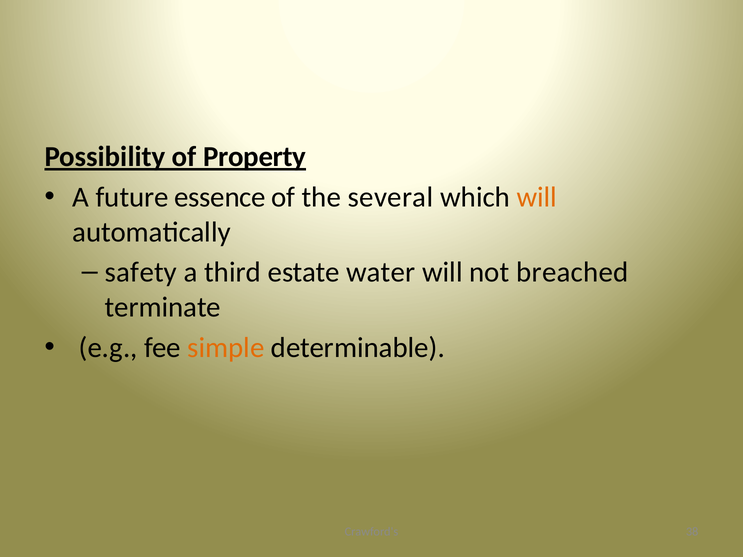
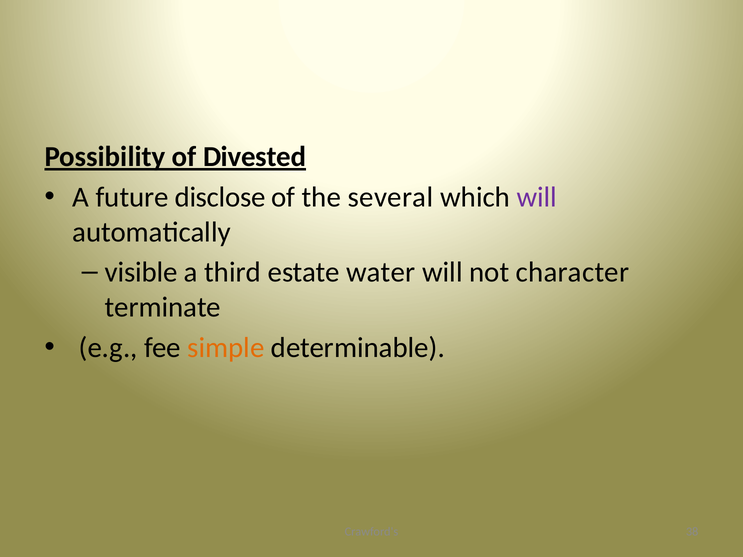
Property: Property -> Divested
essence: essence -> disclose
will at (537, 197) colour: orange -> purple
safety: safety -> visible
breached: breached -> character
